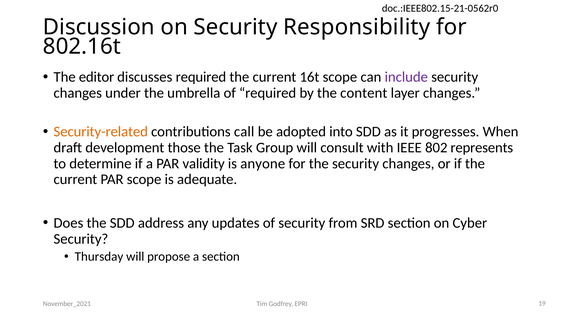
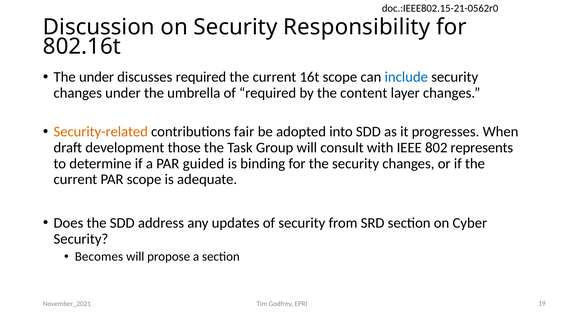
The editor: editor -> under
include colour: purple -> blue
call: call -> fair
validity: validity -> guided
anyone: anyone -> binding
Thursday: Thursday -> Becomes
